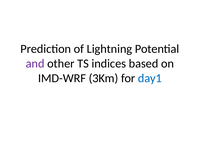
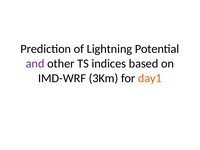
day1 colour: blue -> orange
